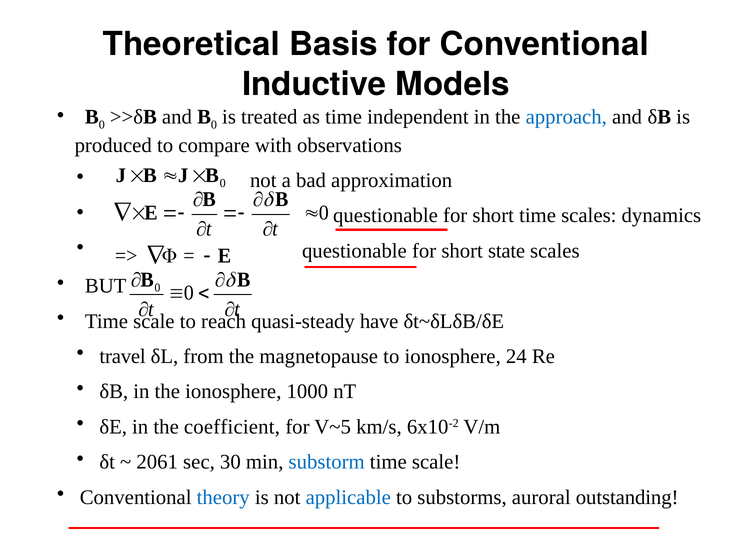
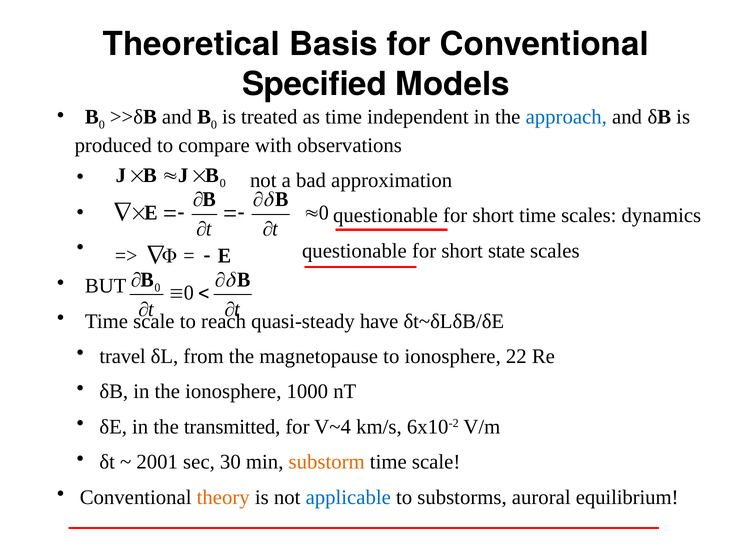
Inductive: Inductive -> Specified
24: 24 -> 22
coefficient: coefficient -> transmitted
V~5: V~5 -> V~4
2061: 2061 -> 2001
substorm colour: blue -> orange
theory colour: blue -> orange
outstanding: outstanding -> equilibrium
